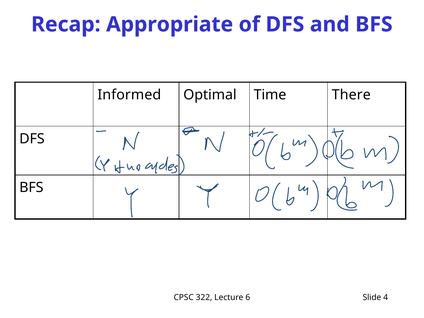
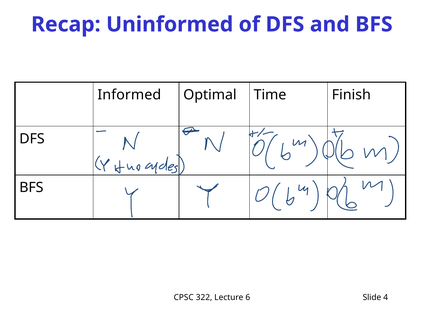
Appropriate: Appropriate -> Uninformed
There: There -> Finish
